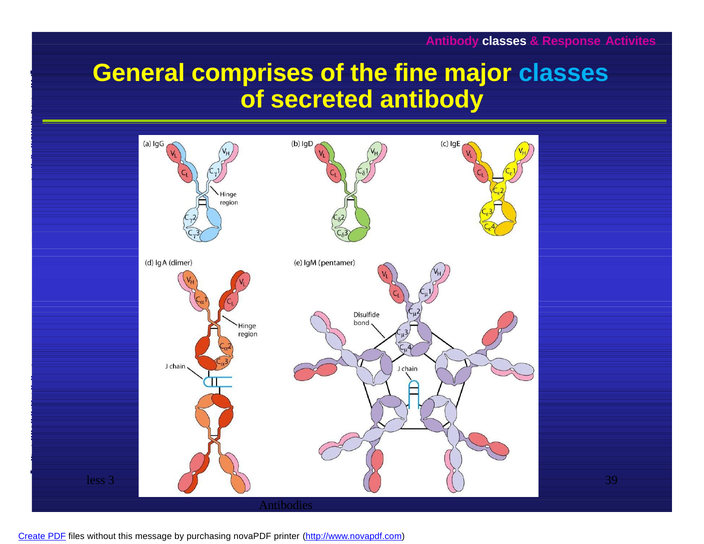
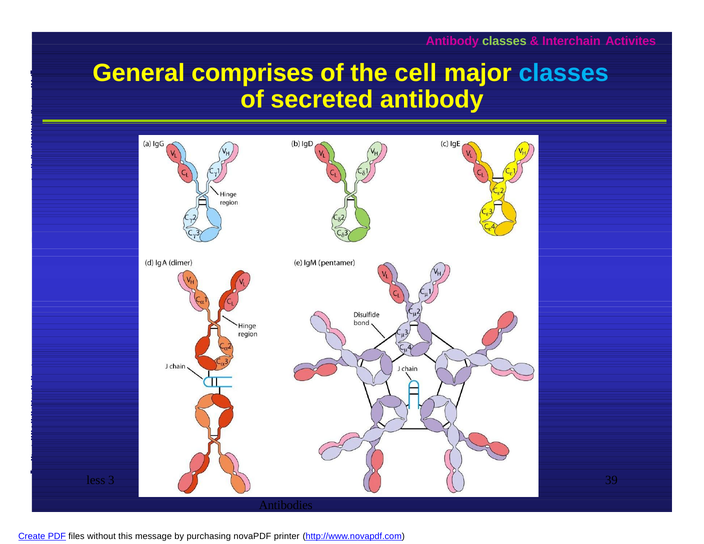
classes at (504, 41) colour: white -> light green
Response: Response -> Interchain
fine: fine -> cell
